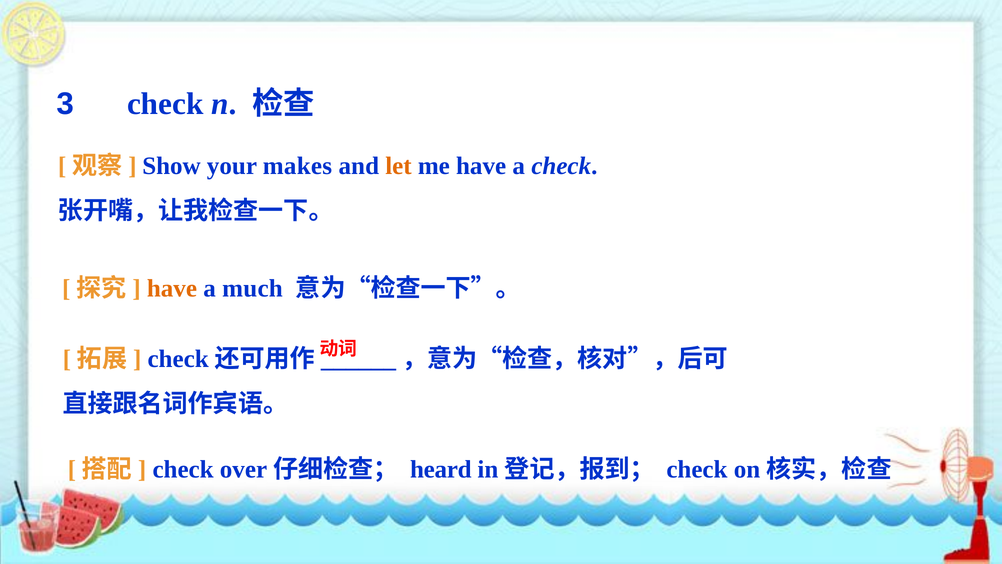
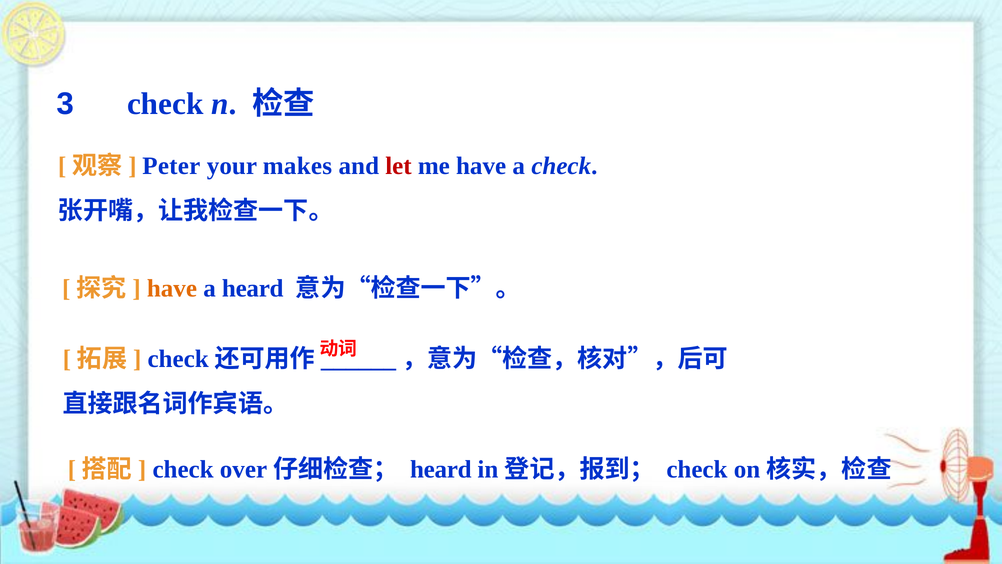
Show: Show -> Peter
let colour: orange -> red
a much: much -> heard
